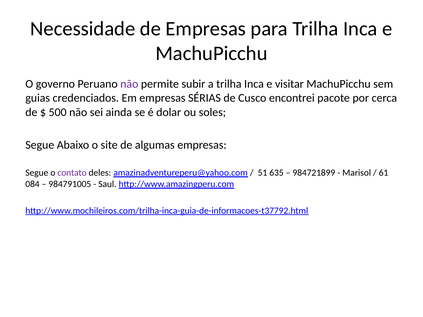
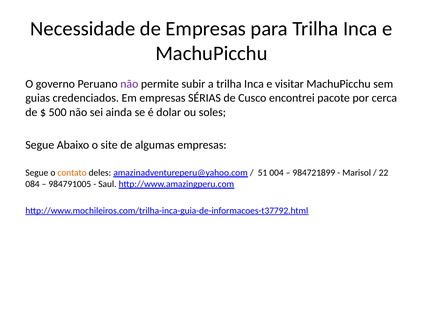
contato colour: purple -> orange
635: 635 -> 004
61: 61 -> 22
